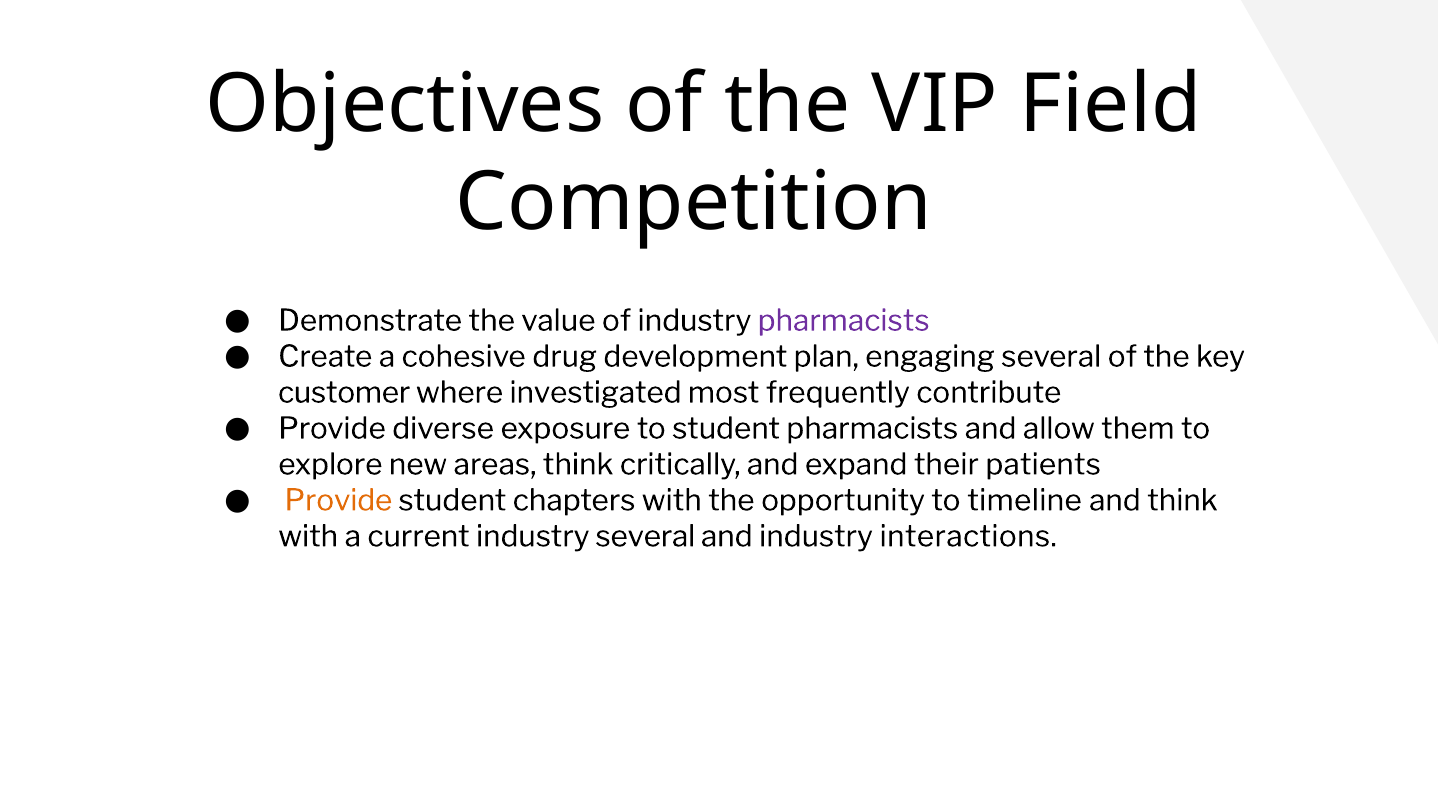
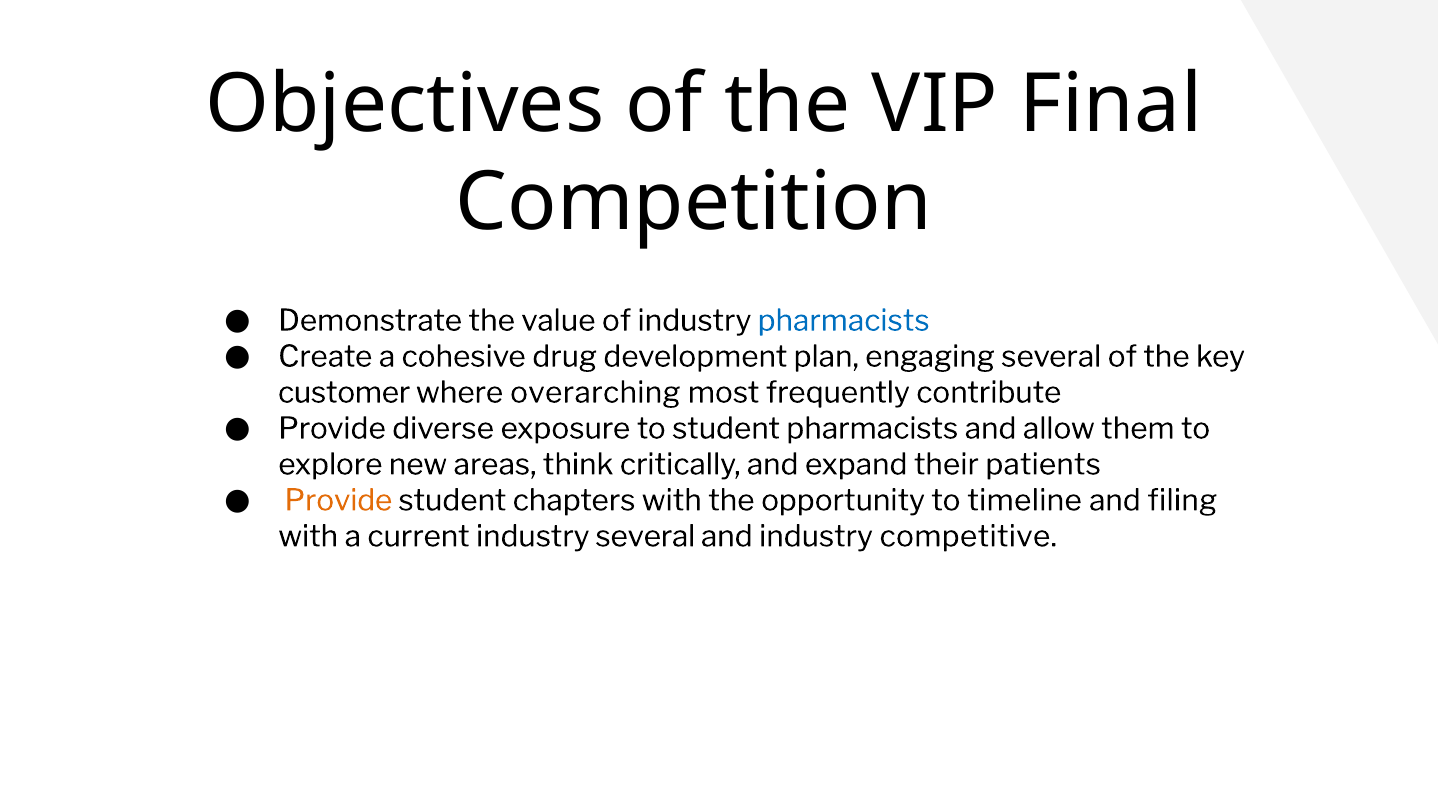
Field: Field -> Final
pharmacists at (844, 321) colour: purple -> blue
investigated: investigated -> overarching
and think: think -> filing
interactions: interactions -> competitive
